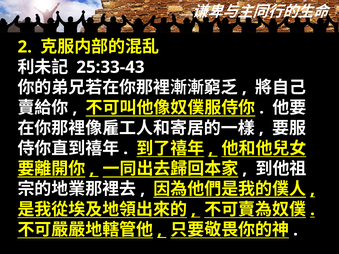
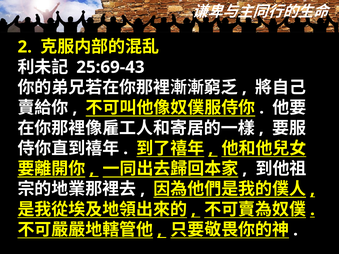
25:33-43: 25:33-43 -> 25:69-43
